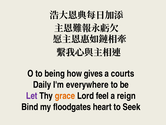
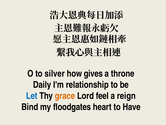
being: being -> silver
courts: courts -> throne
everywhere: everywhere -> relationship
Let colour: purple -> blue
Seek: Seek -> Have
